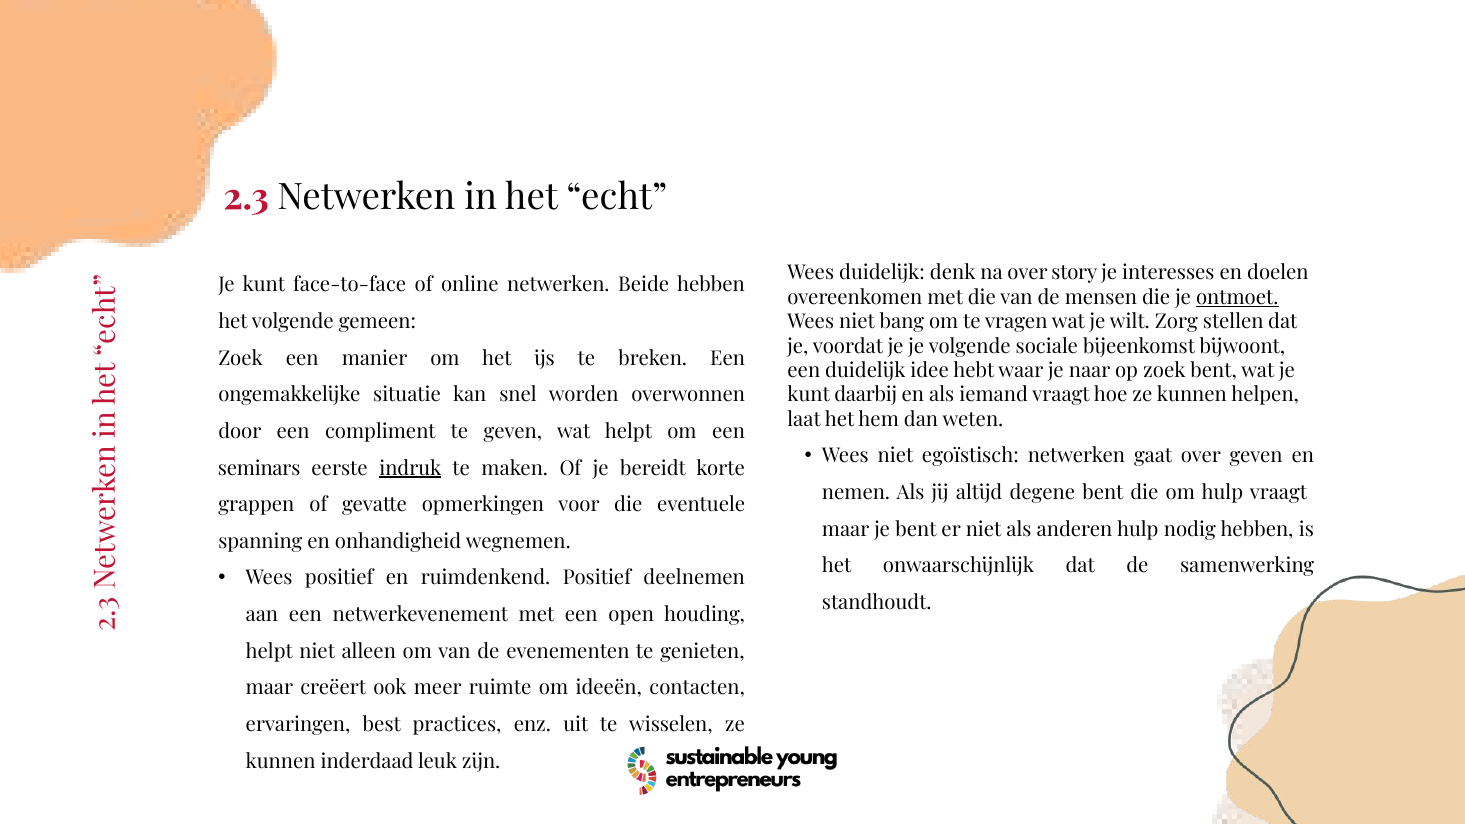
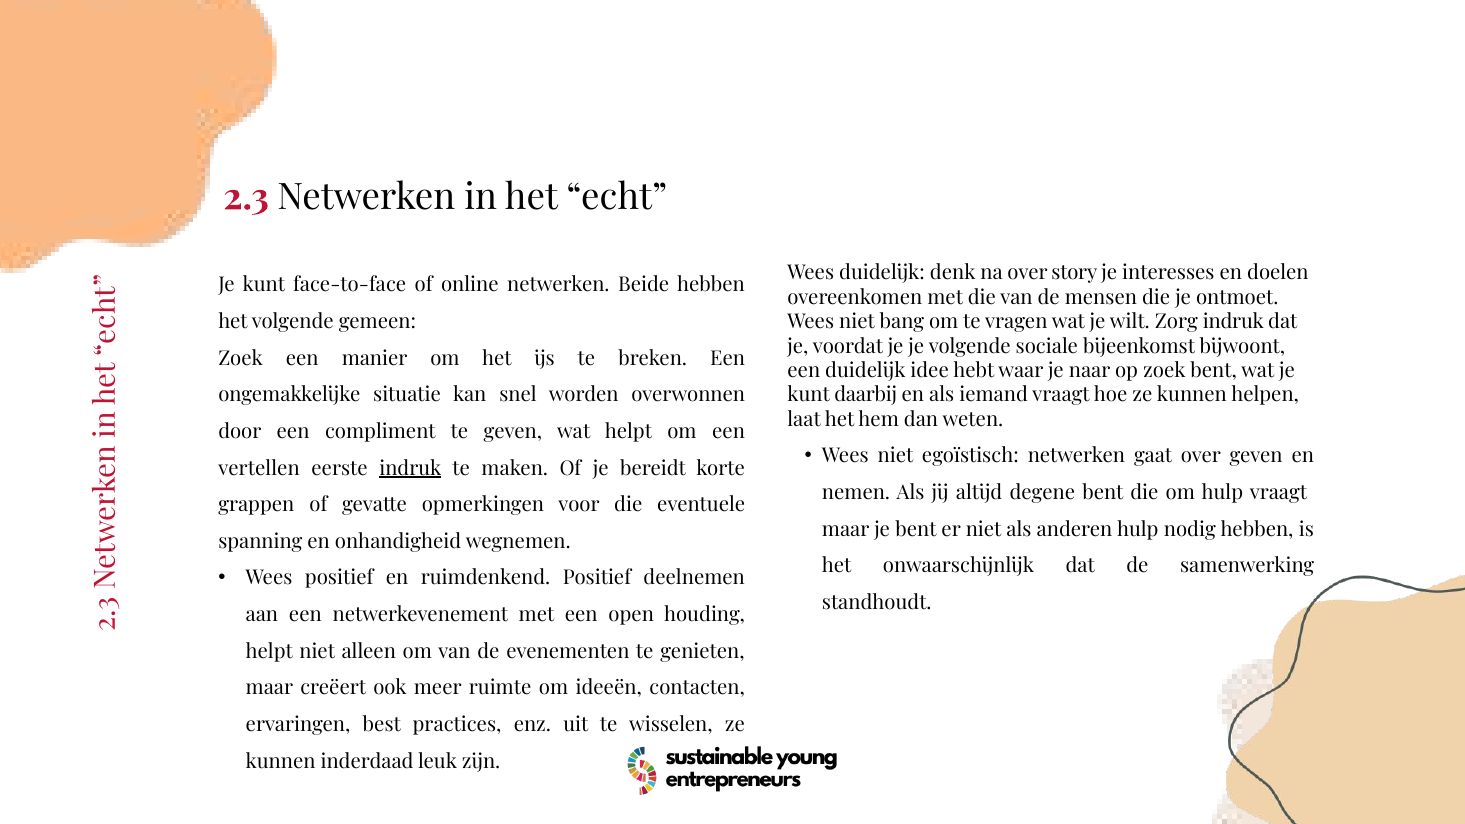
ontmoet underline: present -> none
Zorg stellen: stellen -> indruk
seminars: seminars -> vertellen
